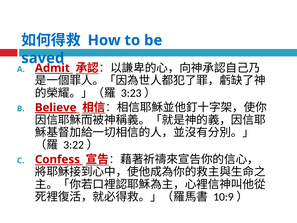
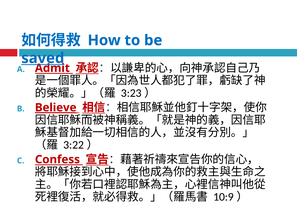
saved underline: none -> present
